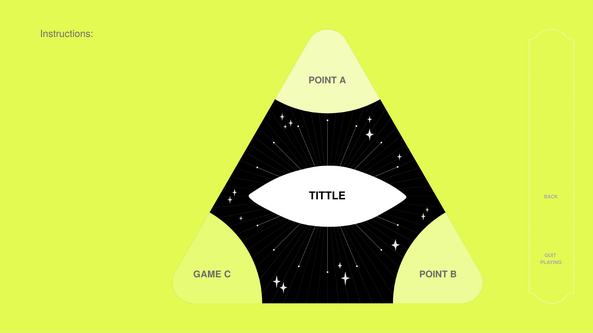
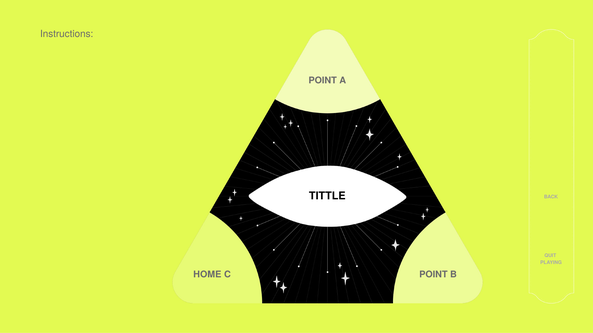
GAME: GAME -> HOME
